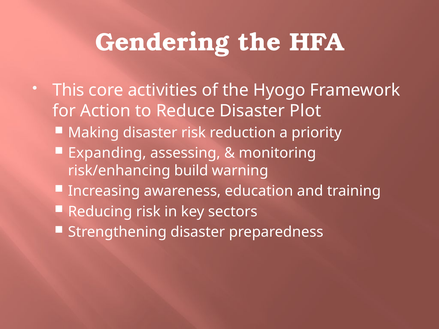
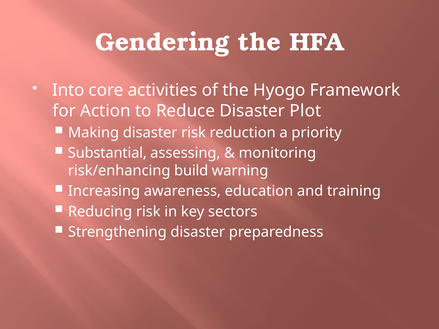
This: This -> Into
Expanding: Expanding -> Substantial
